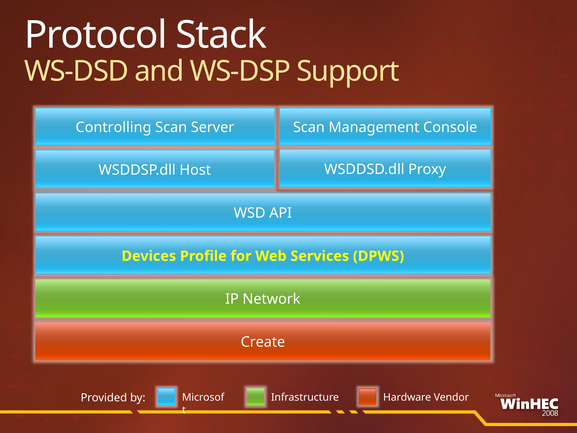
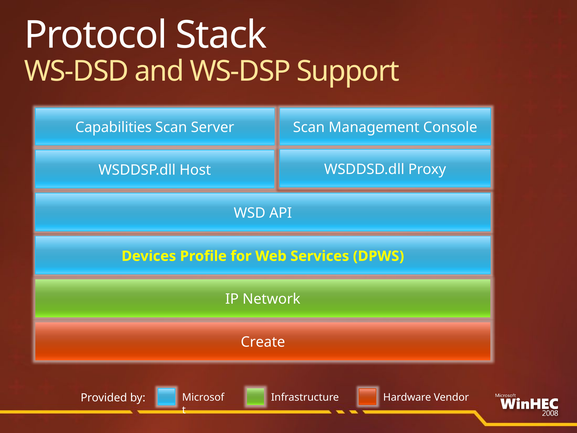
Controlling: Controlling -> Capabilities
